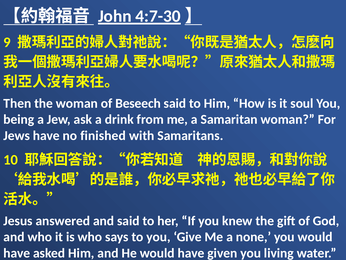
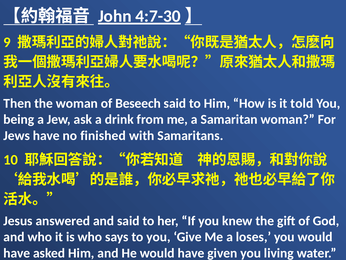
soul: soul -> told
none: none -> loses
